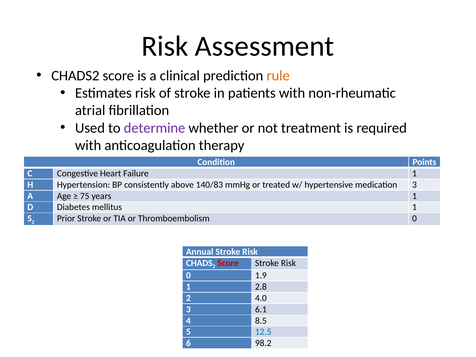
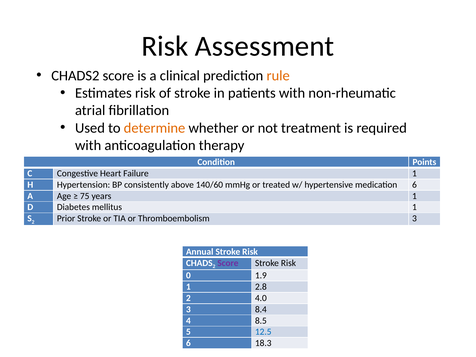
determine colour: purple -> orange
140/83: 140/83 -> 140/60
medication 3: 3 -> 6
Thromboembolism 0: 0 -> 3
Score at (228, 263) colour: red -> purple
6.1: 6.1 -> 8.4
98.2: 98.2 -> 18.3
